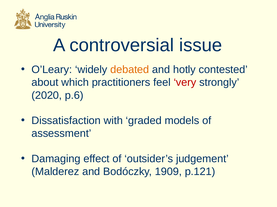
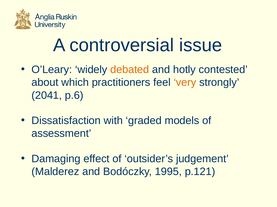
very colour: red -> orange
2020: 2020 -> 2041
1909: 1909 -> 1995
